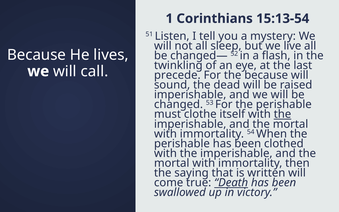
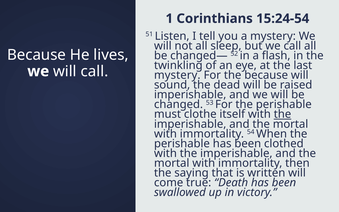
15:13-54: 15:13-54 -> 15:24-54
we live: live -> call
precede at (177, 75): precede -> mystery
Death underline: present -> none
